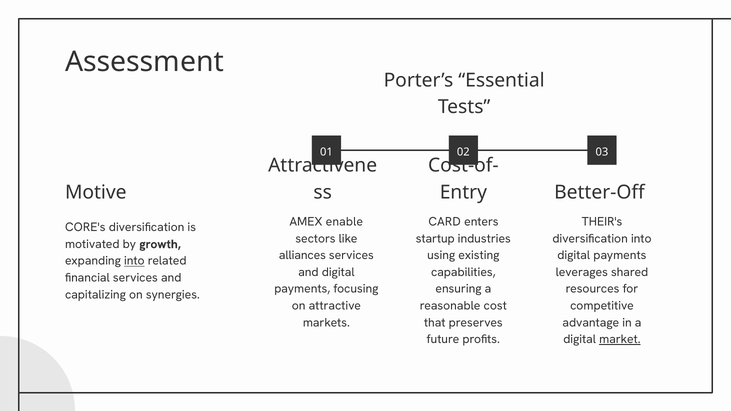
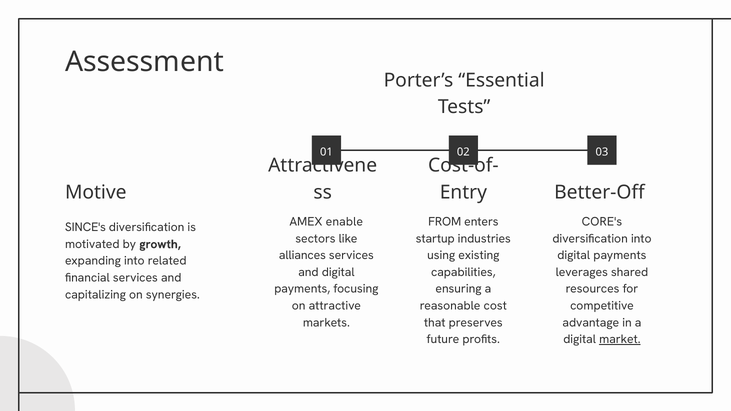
CARD: CARD -> FROM
THEIR's: THEIR's -> CORE's
CORE's: CORE's -> SINCE's
into at (134, 261) underline: present -> none
